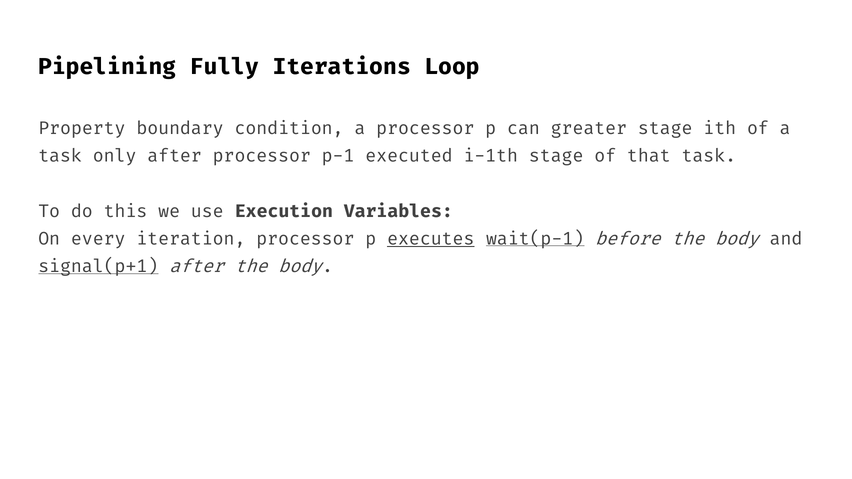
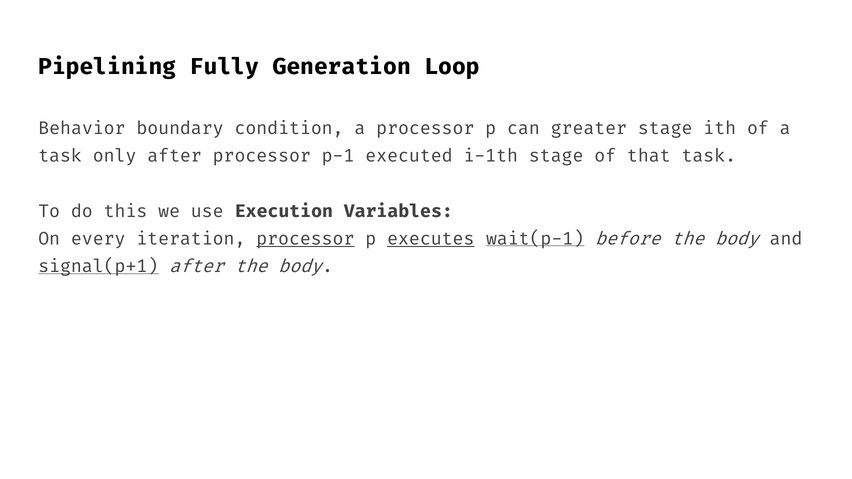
Iterations: Iterations -> Generation
Property: Property -> Behavior
processor at (305, 239) underline: none -> present
